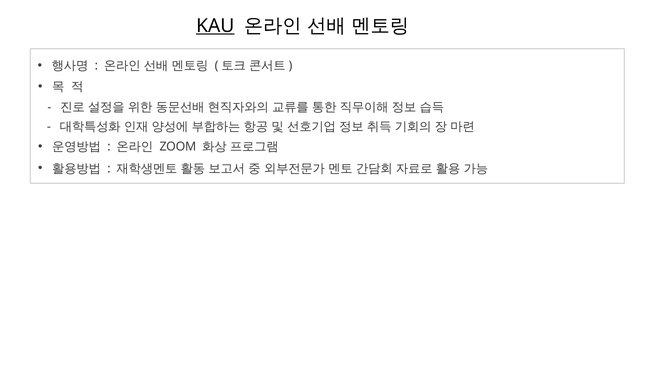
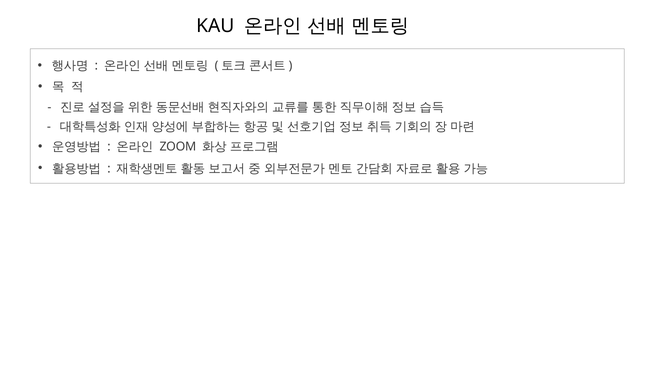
KAU underline: present -> none
